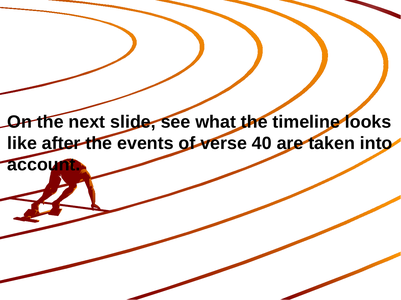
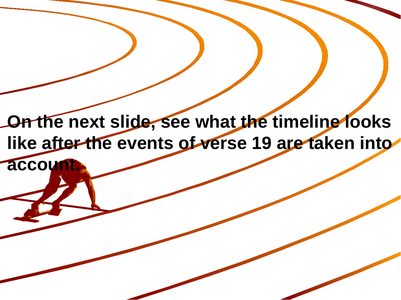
40: 40 -> 19
